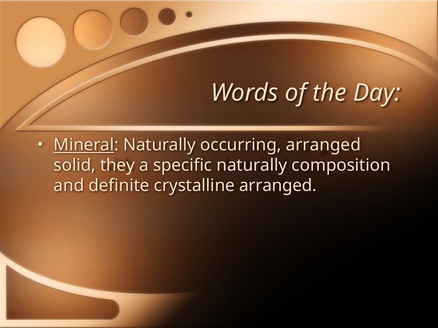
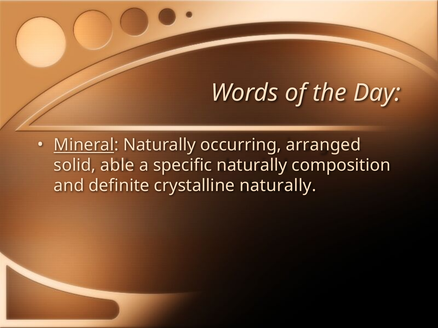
they: they -> able
crystalline arranged: arranged -> naturally
